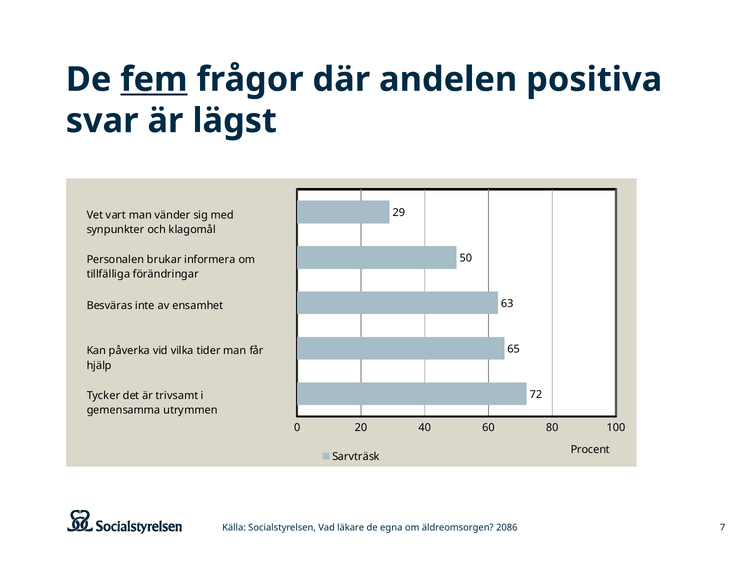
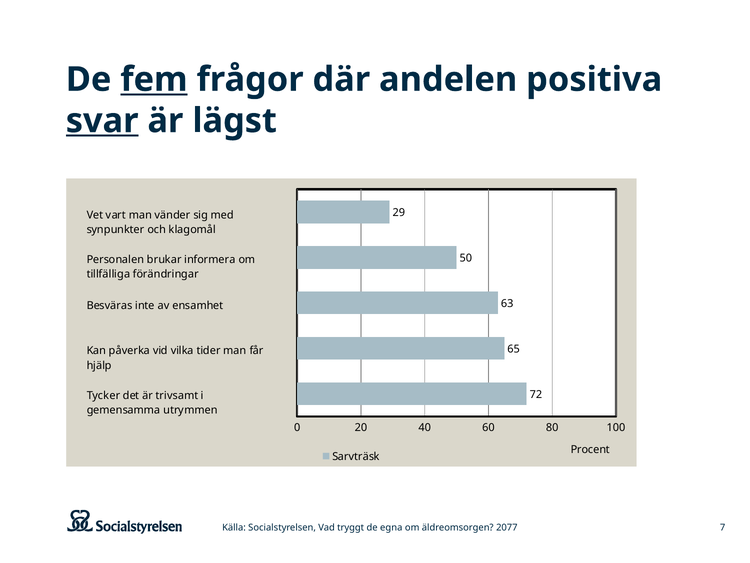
svar underline: none -> present
läkare: läkare -> tryggt
2086: 2086 -> 2077
